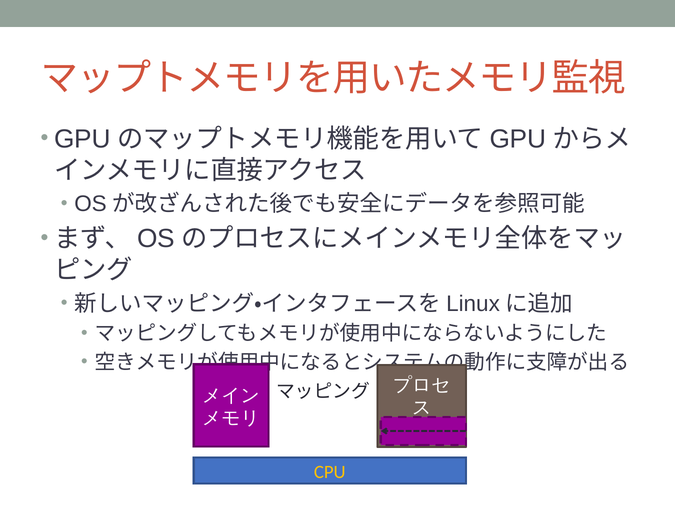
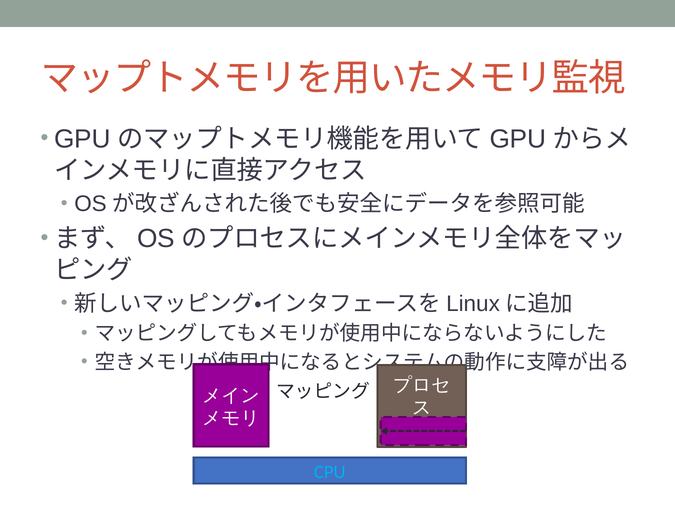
CPU colour: yellow -> light blue
